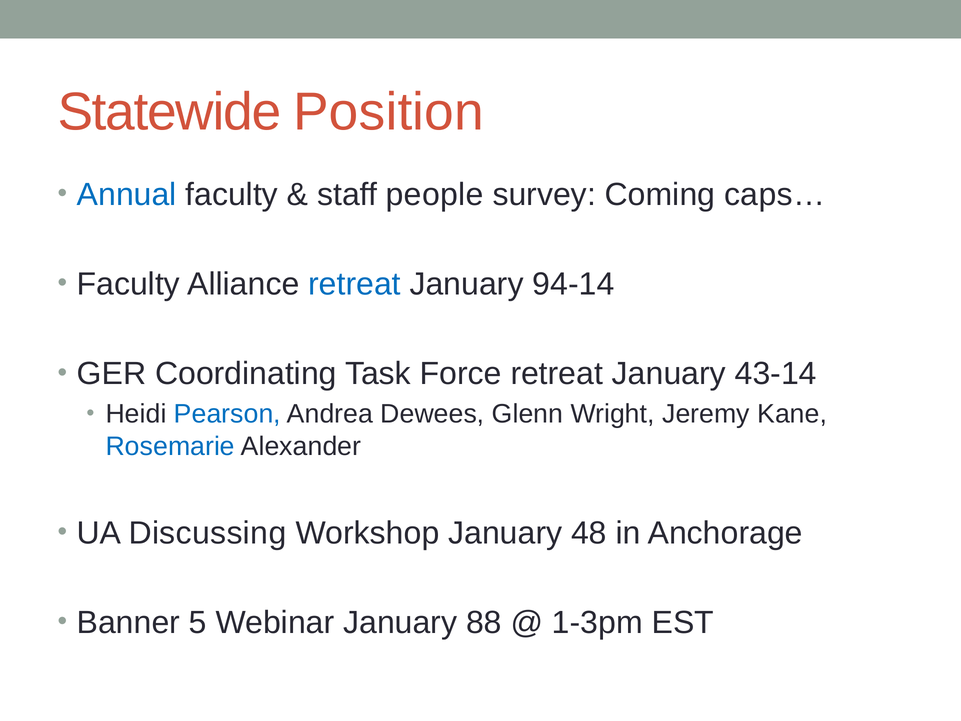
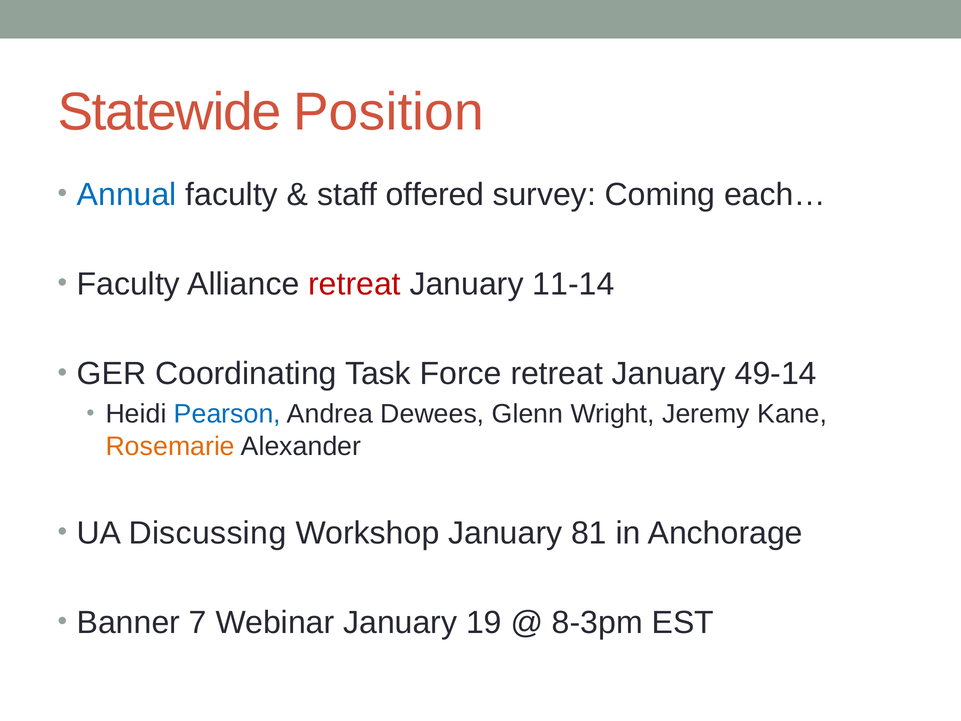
people: people -> offered
caps…: caps… -> each…
retreat at (355, 284) colour: blue -> red
94-14: 94-14 -> 11-14
43-14: 43-14 -> 49-14
Rosemarie colour: blue -> orange
48: 48 -> 81
5: 5 -> 7
88: 88 -> 19
1-3pm: 1-3pm -> 8-3pm
